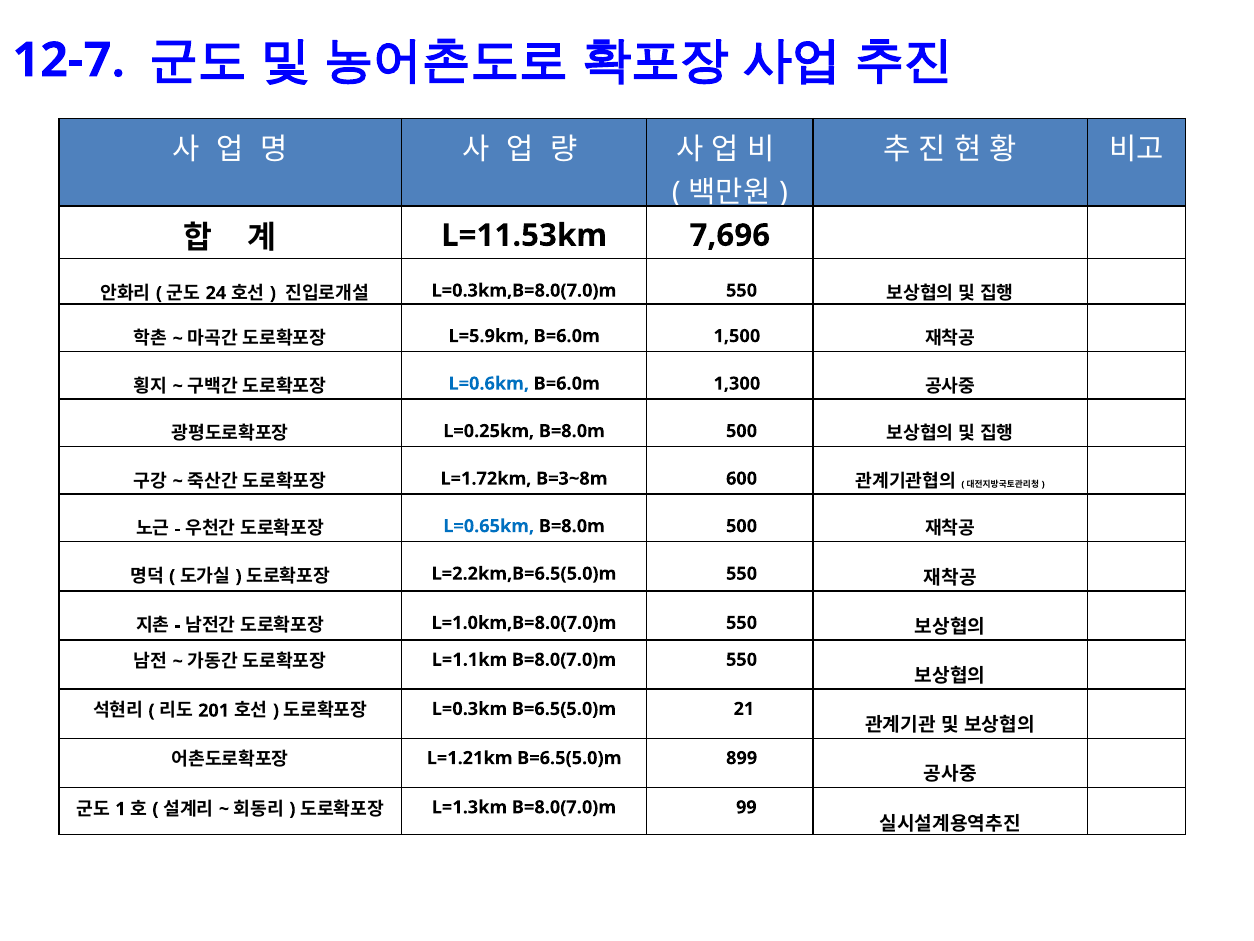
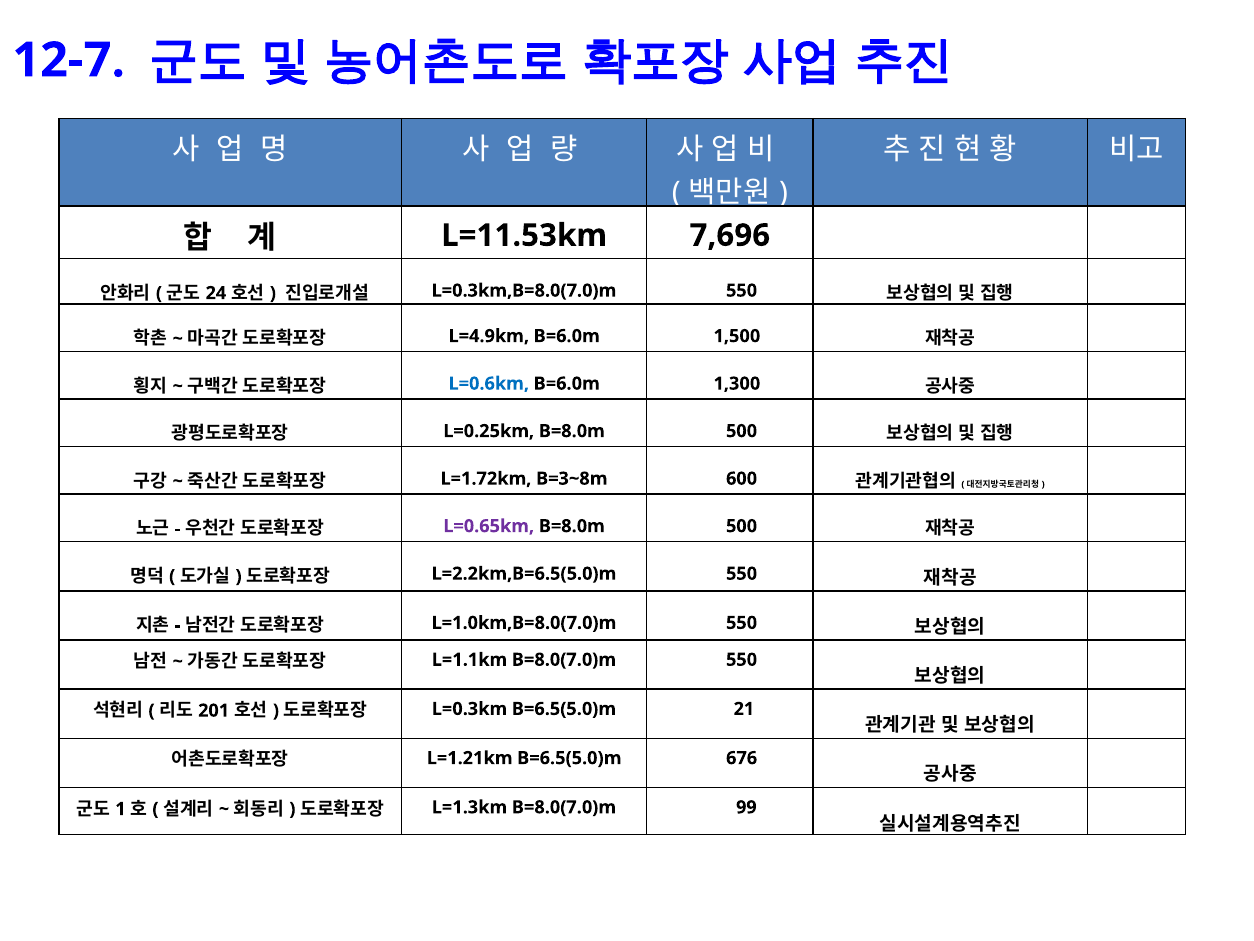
L=5.9km: L=5.9km -> L=4.9km
L=0.65km colour: blue -> purple
899: 899 -> 676
